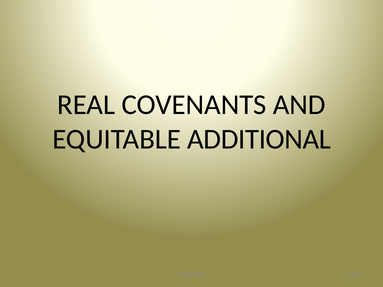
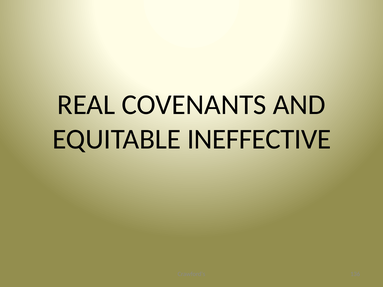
ADDITIONAL: ADDITIONAL -> INEFFECTIVE
